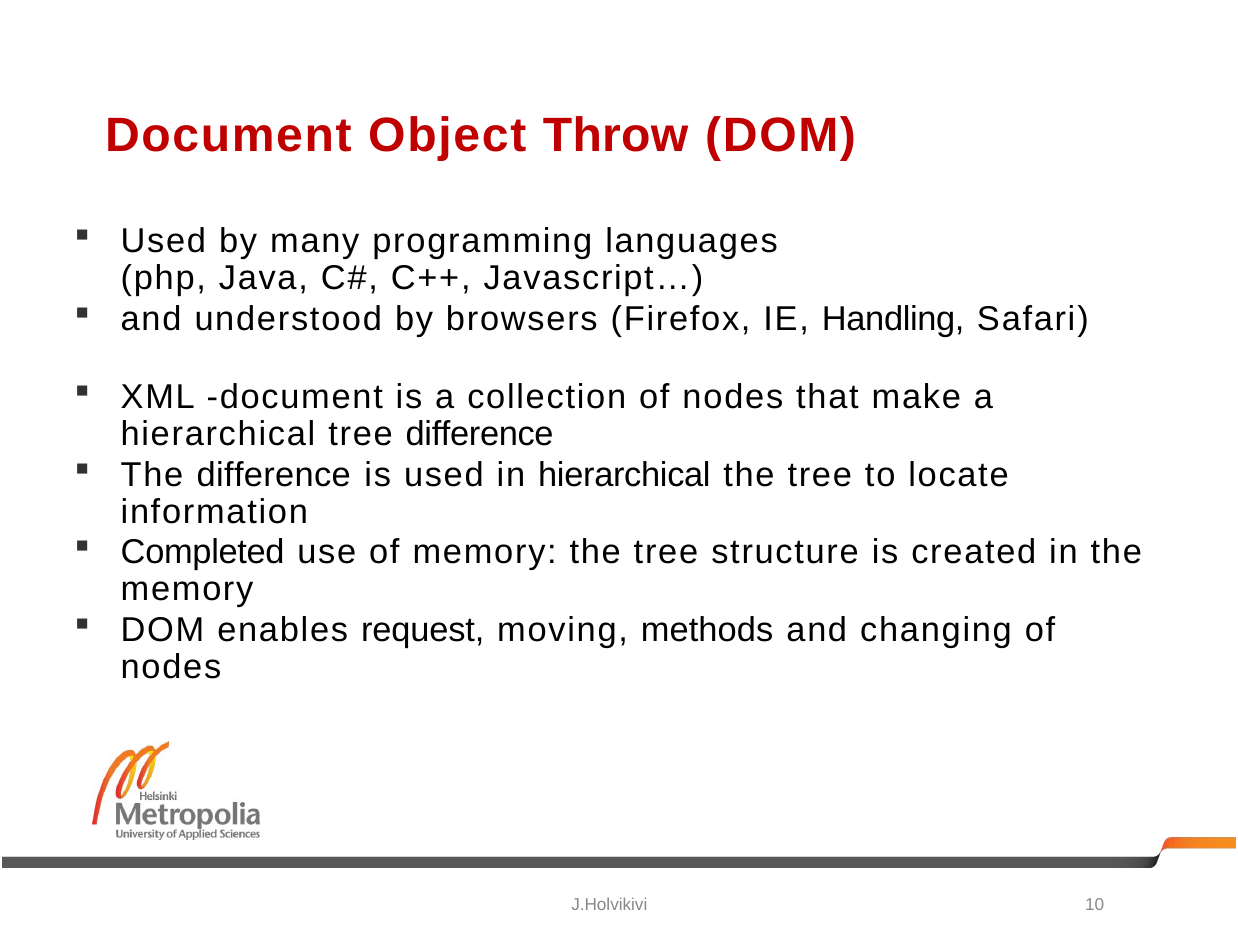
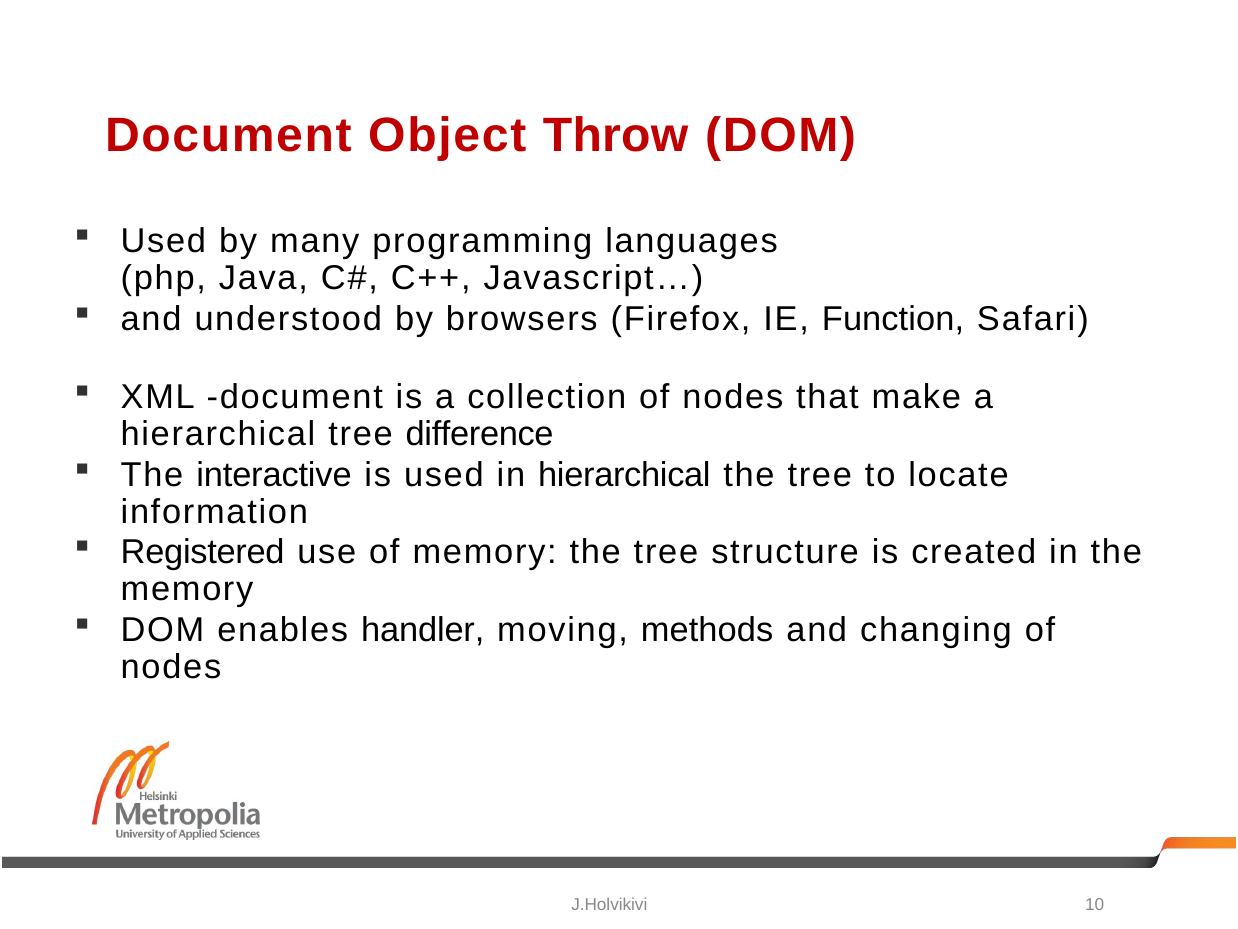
Handling: Handling -> Function
The difference: difference -> interactive
Completed: Completed -> Registered
request: request -> handler
